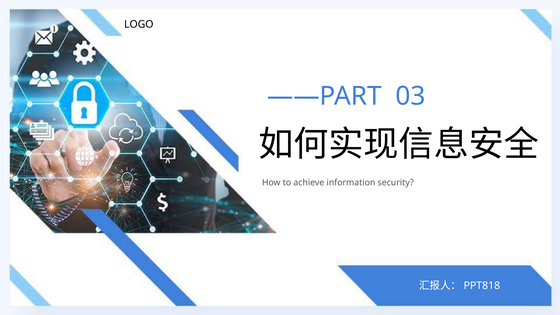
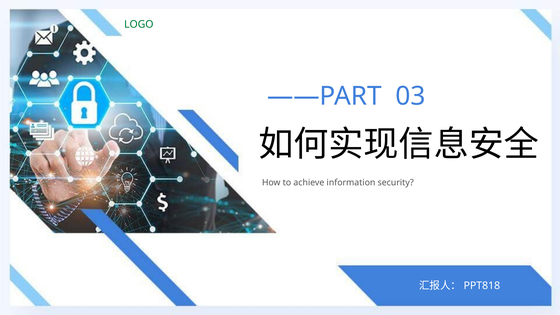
LOGO colour: black -> green
